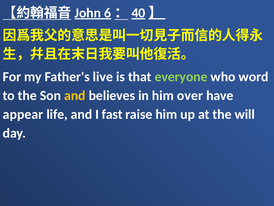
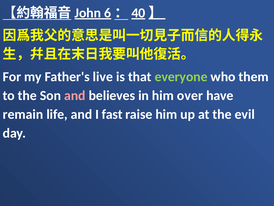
word: word -> them
and at (75, 95) colour: yellow -> pink
appear: appear -> remain
will: will -> evil
